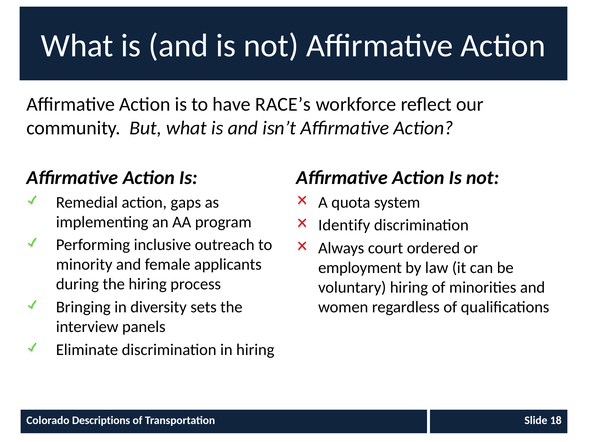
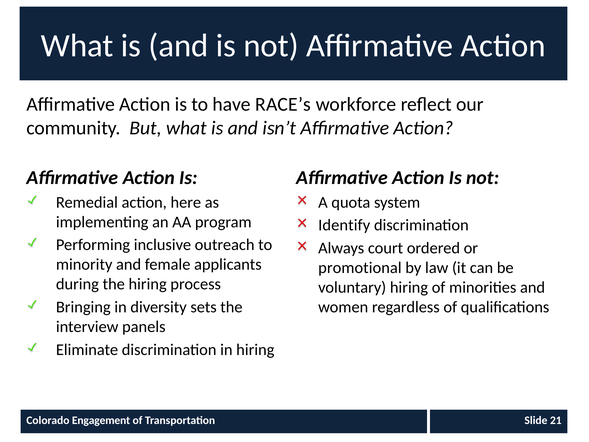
gaps: gaps -> here
employment: employment -> promotional
Descriptions: Descriptions -> Engagement
18: 18 -> 21
